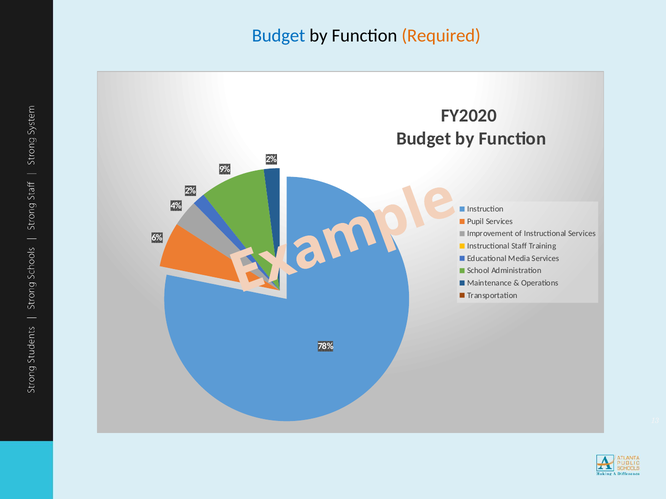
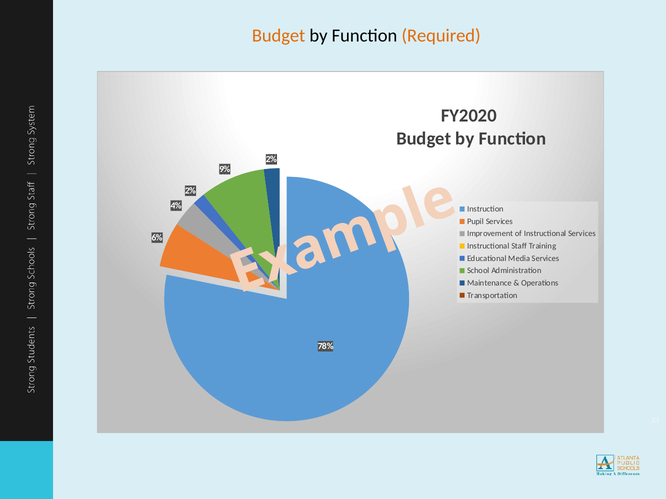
Budget at (279, 36) colour: blue -> orange
